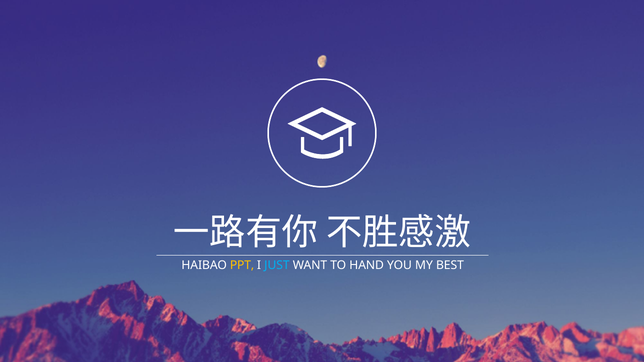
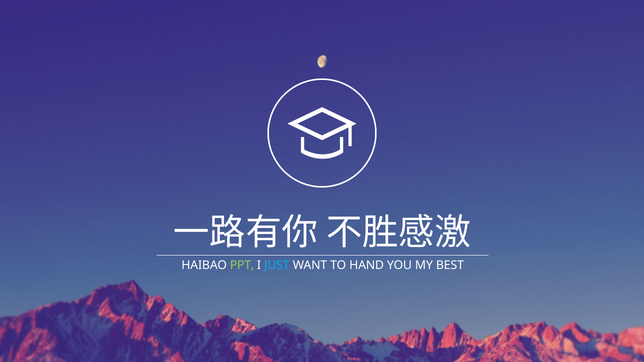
PPT colour: yellow -> light green
